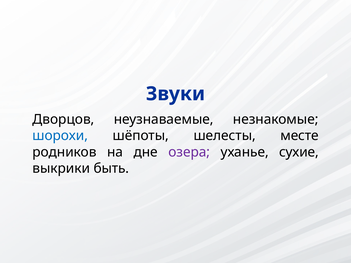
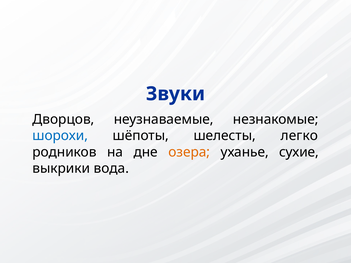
месте: месте -> легко
озера colour: purple -> orange
быть: быть -> вода
